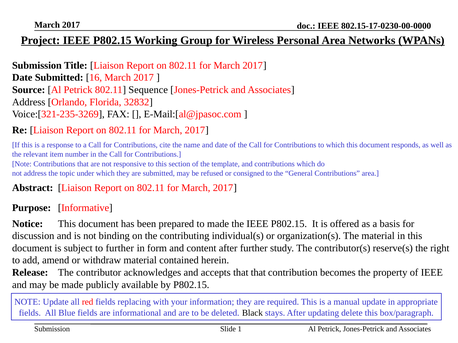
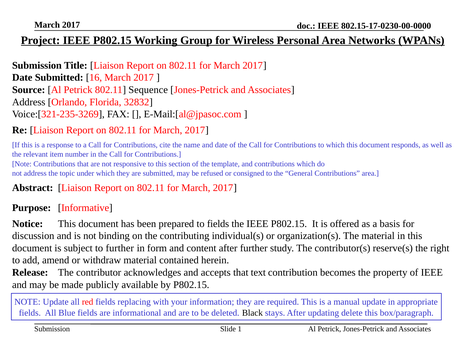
to made: made -> fields
that that: that -> text
